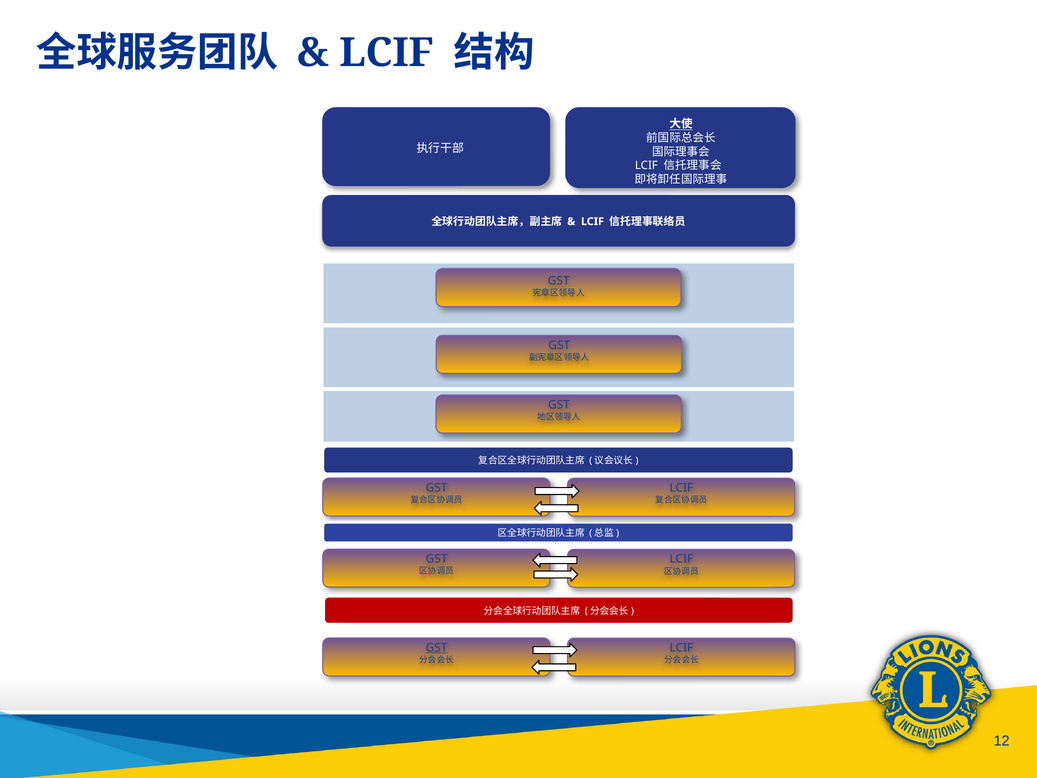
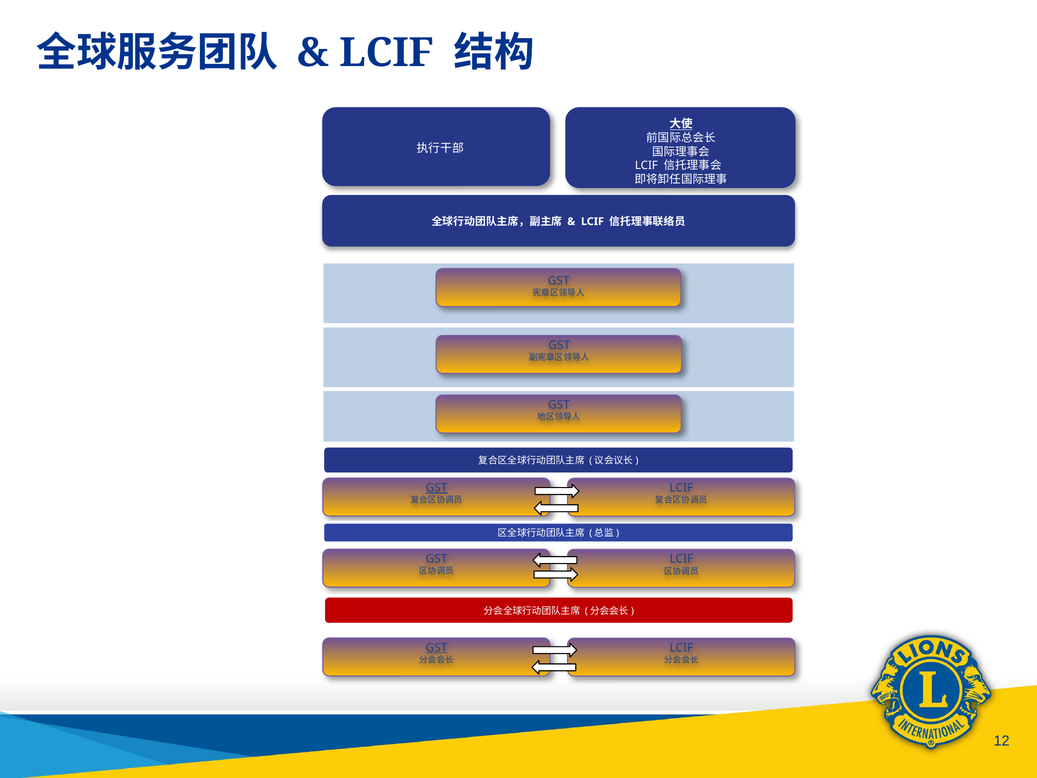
GST at (437, 488) underline: none -> present
